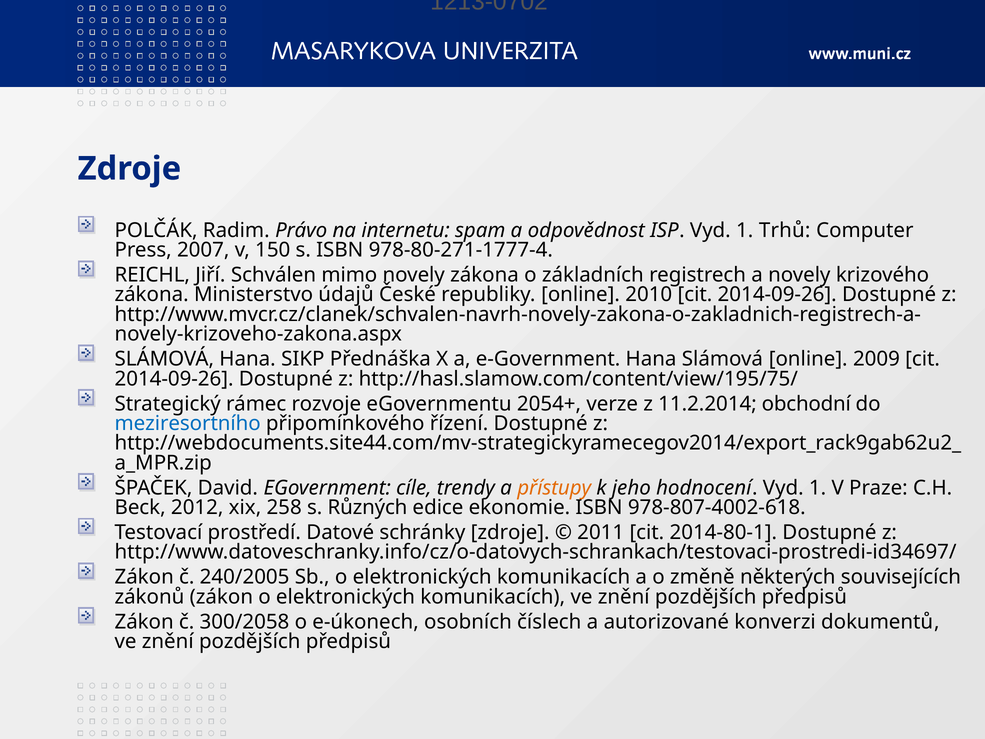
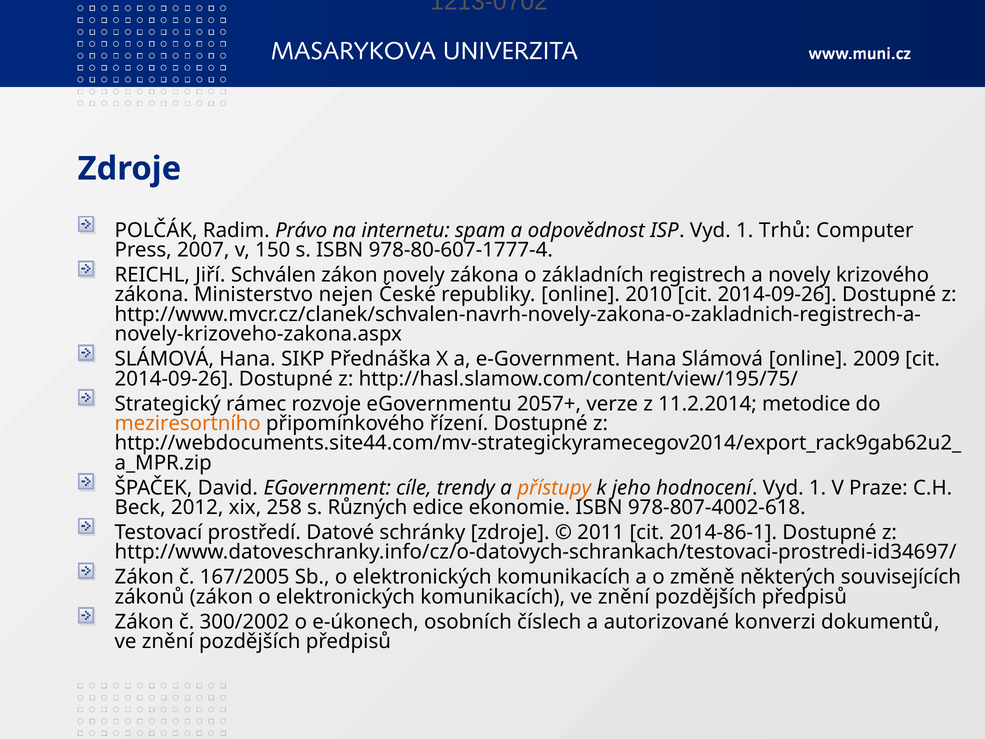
978-80-271-1777-4: 978-80-271-1777-4 -> 978-80-607-1777-4
Schválen mimo: mimo -> zákon
údajů: údajů -> nejen
2054+: 2054+ -> 2057+
obchodní: obchodní -> metodice
meziresortního colour: blue -> orange
2014-80-1: 2014-80-1 -> 2014-86-1
240/2005: 240/2005 -> 167/2005
300/2058: 300/2058 -> 300/2002
